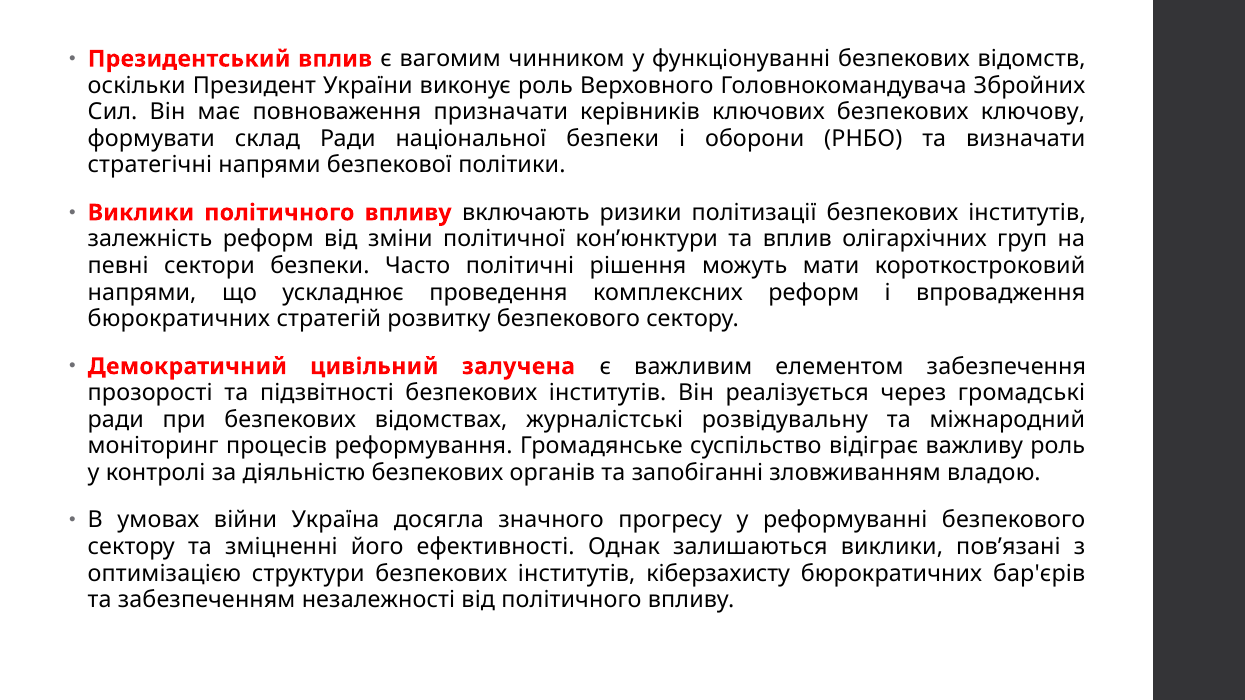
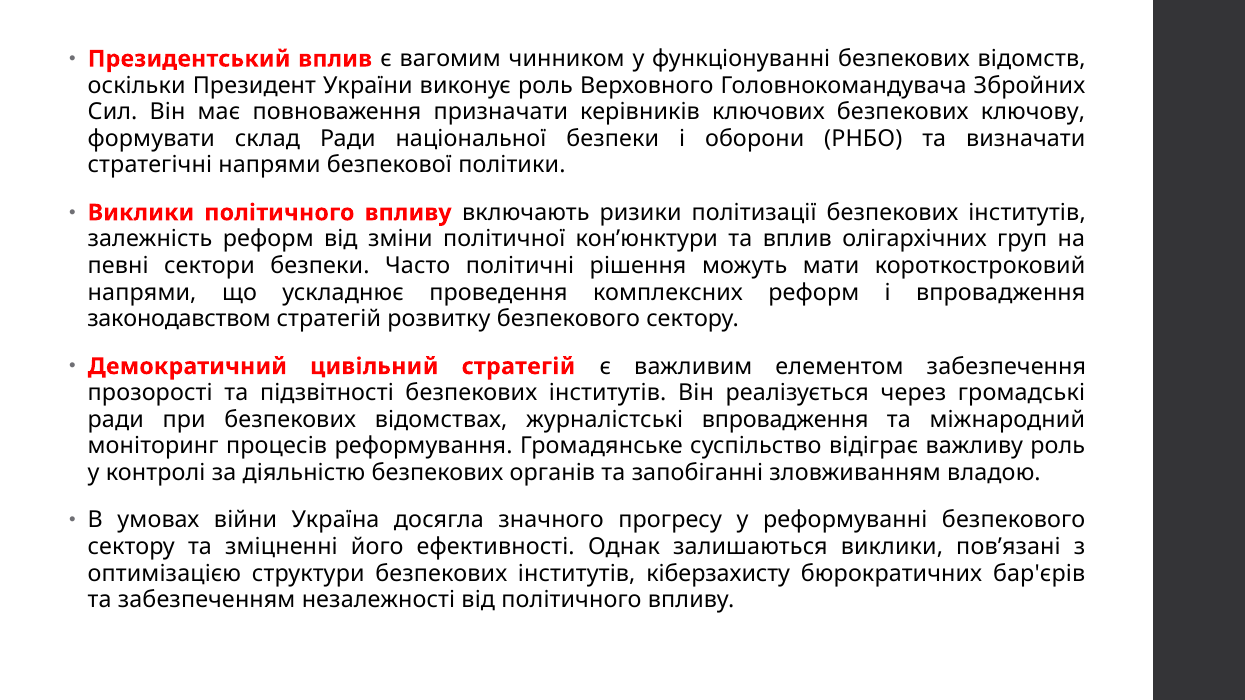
бюрократичних at (179, 319): бюрократичних -> законодавством
цивільний залучена: залучена -> стратегій
журналістські розвідувальну: розвідувальну -> впровадження
